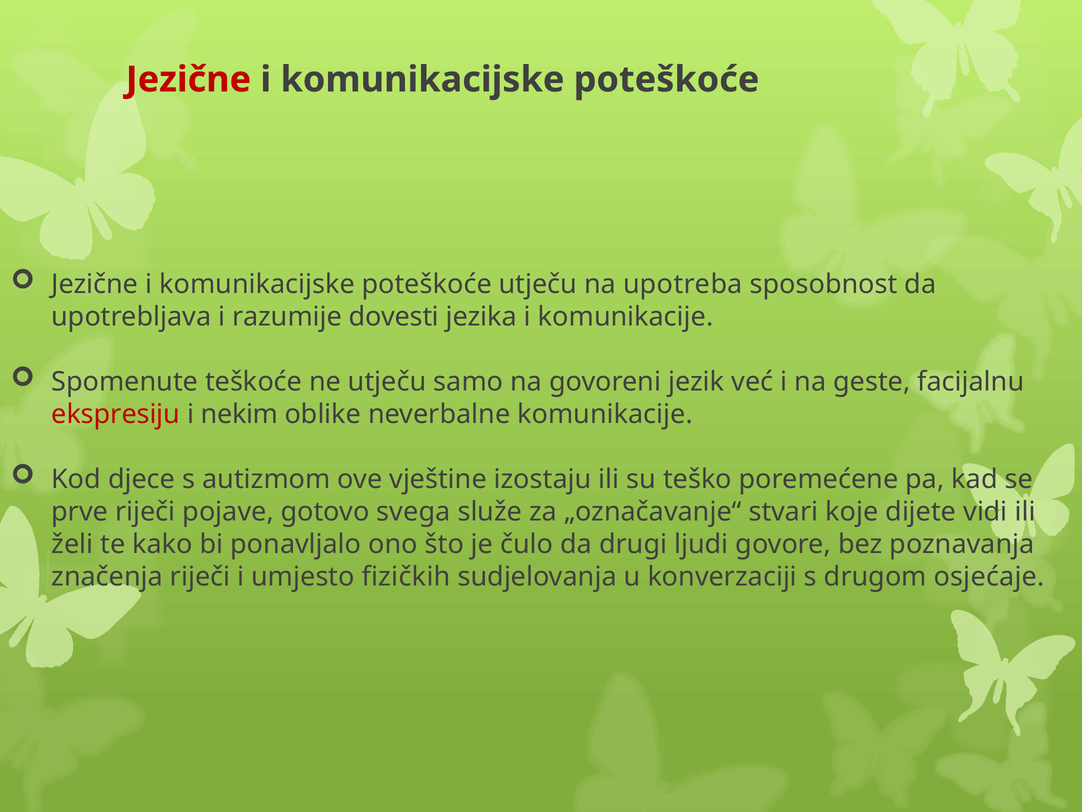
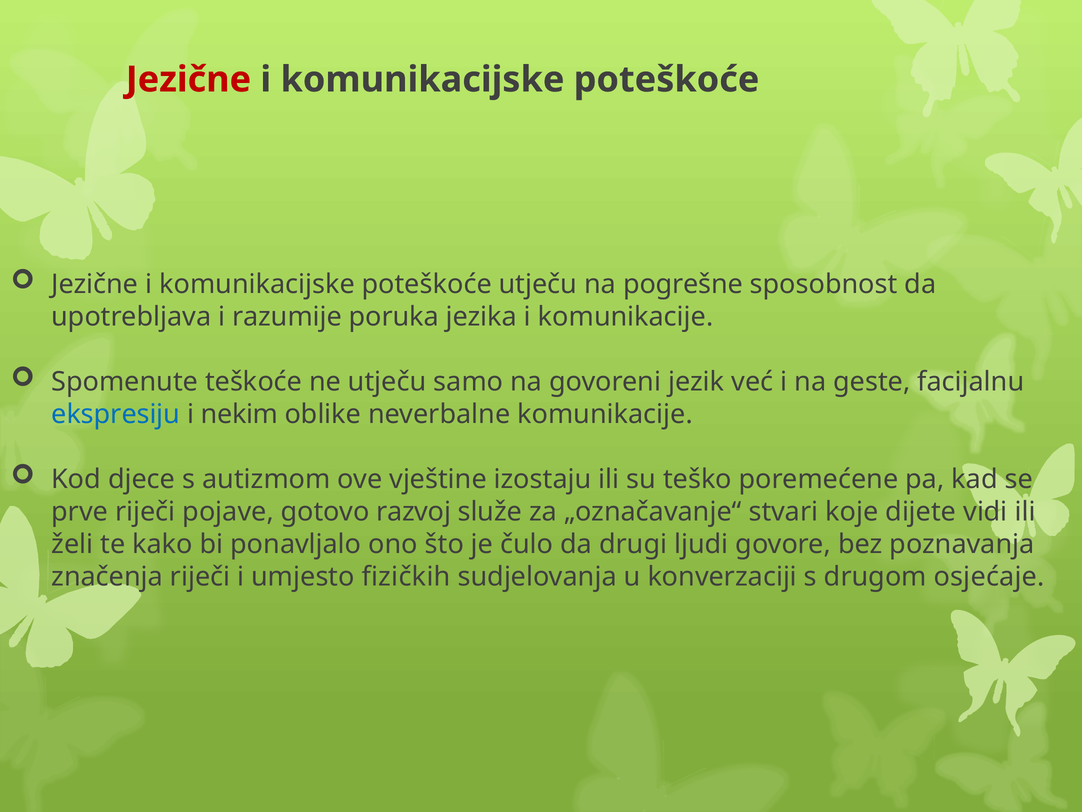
upotreba: upotreba -> pogrešne
dovesti: dovesti -> poruka
ekspresiju colour: red -> blue
svega: svega -> razvoj
